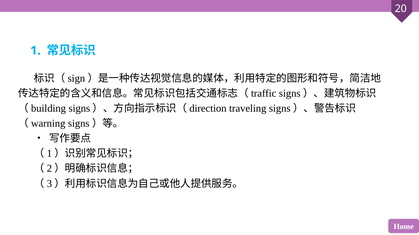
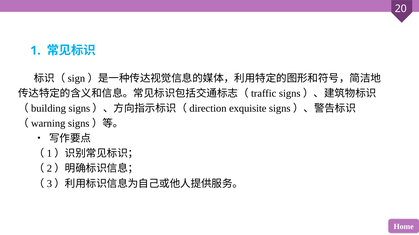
traveling: traveling -> exquisite
